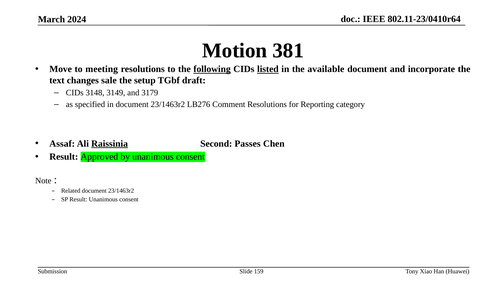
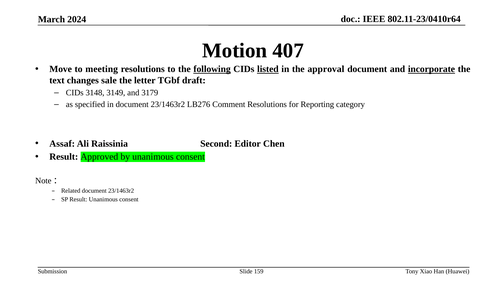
381: 381 -> 407
available: available -> approval
incorporate underline: none -> present
setup: setup -> letter
Raissinia underline: present -> none
Passes: Passes -> Editor
